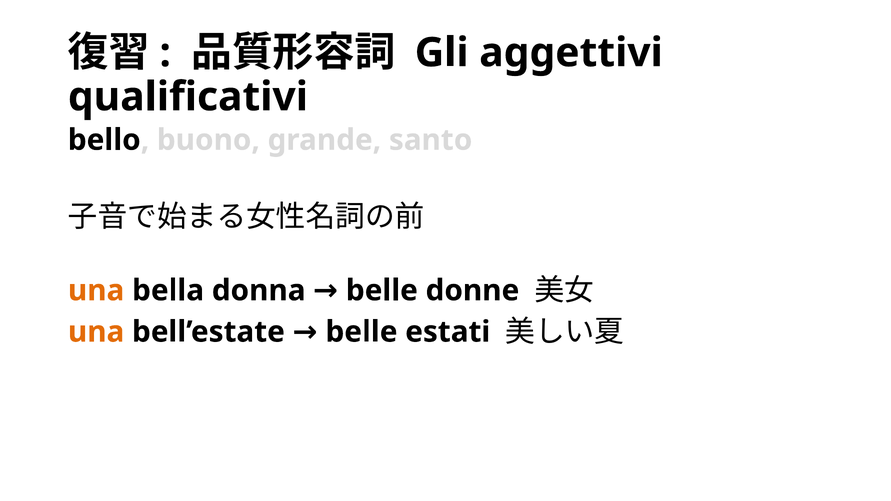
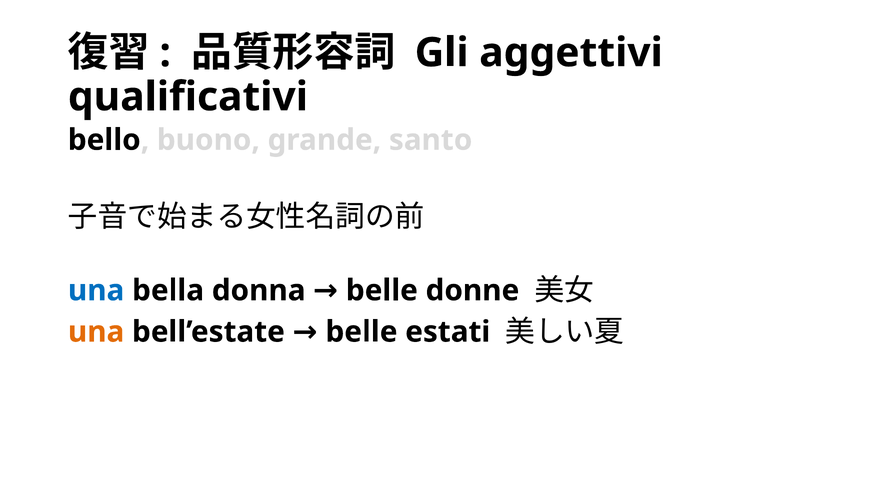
una at (96, 291) colour: orange -> blue
